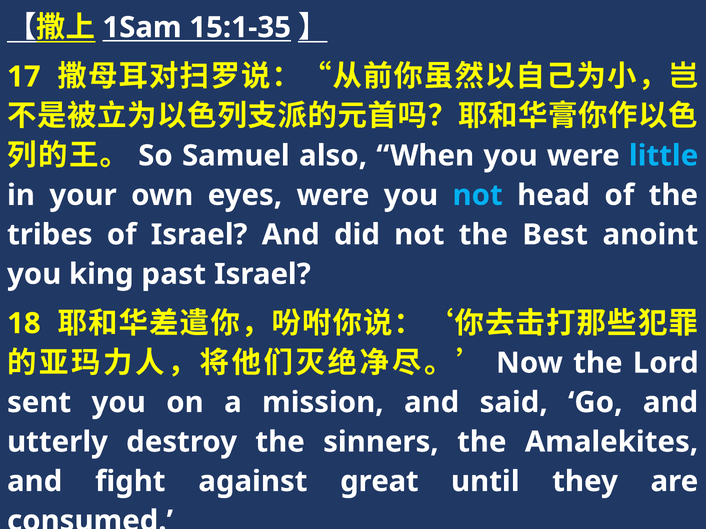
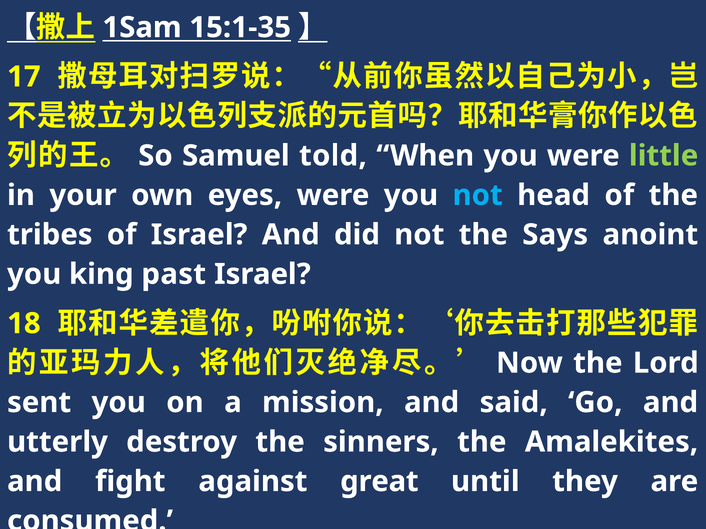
also: also -> told
little colour: light blue -> light green
Best: Best -> Says
